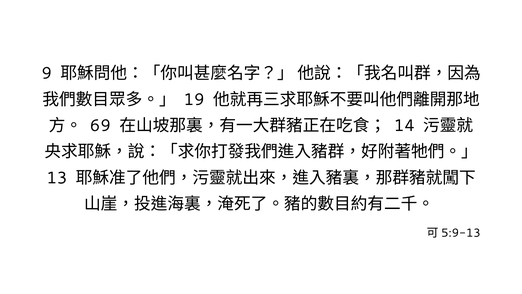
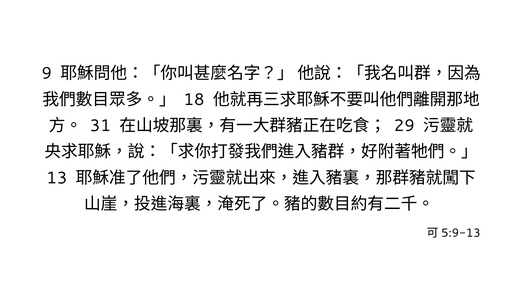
19: 19 -> 18
69: 69 -> 31
14: 14 -> 29
